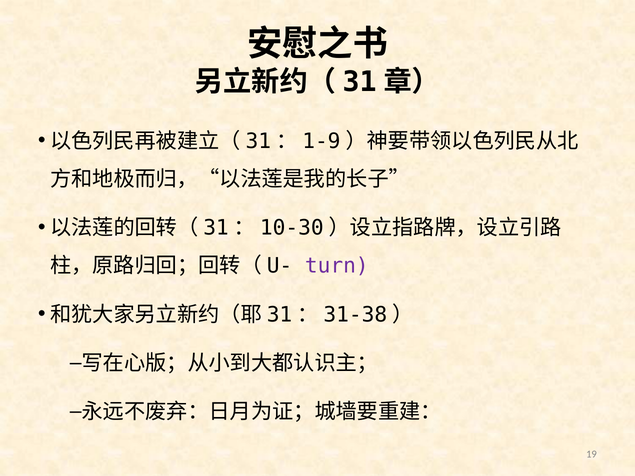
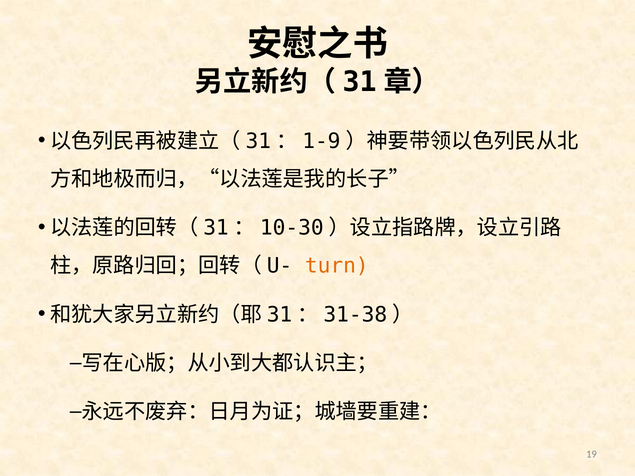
turn colour: purple -> orange
